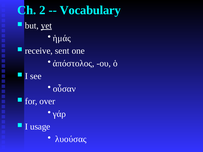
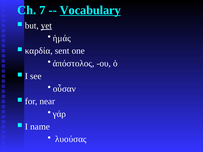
2: 2 -> 7
Vocabulary underline: none -> present
receive: receive -> καρδία
over: over -> near
usage: usage -> name
